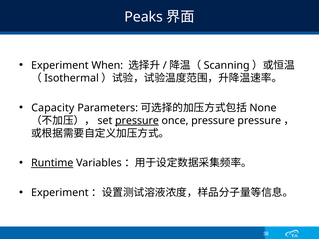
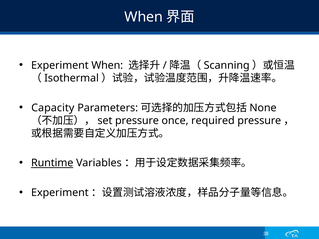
Peaks at (144, 17): Peaks -> When
pressure at (137, 121) underline: present -> none
once pressure: pressure -> required
